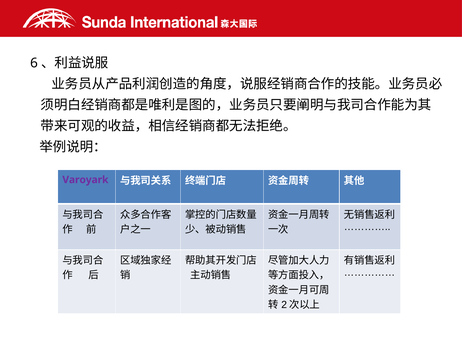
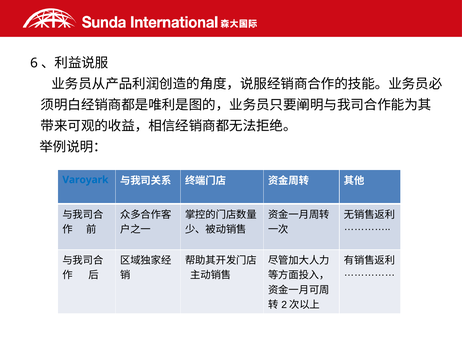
Varoyark colour: purple -> blue
